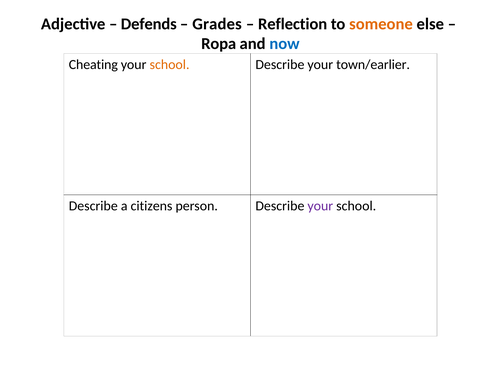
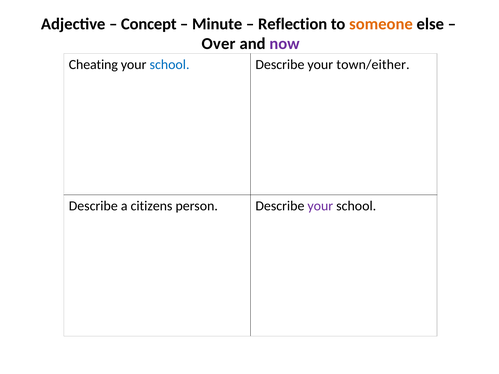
Defends: Defends -> Concept
Grades: Grades -> Minute
Ropa: Ropa -> Over
now colour: blue -> purple
school at (170, 65) colour: orange -> blue
town/earlier: town/earlier -> town/either
